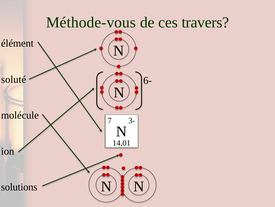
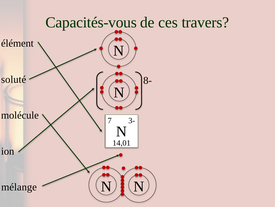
Méthode-vous: Méthode-vous -> Capacités-vous
6-: 6- -> 8-
solutions: solutions -> mélange
